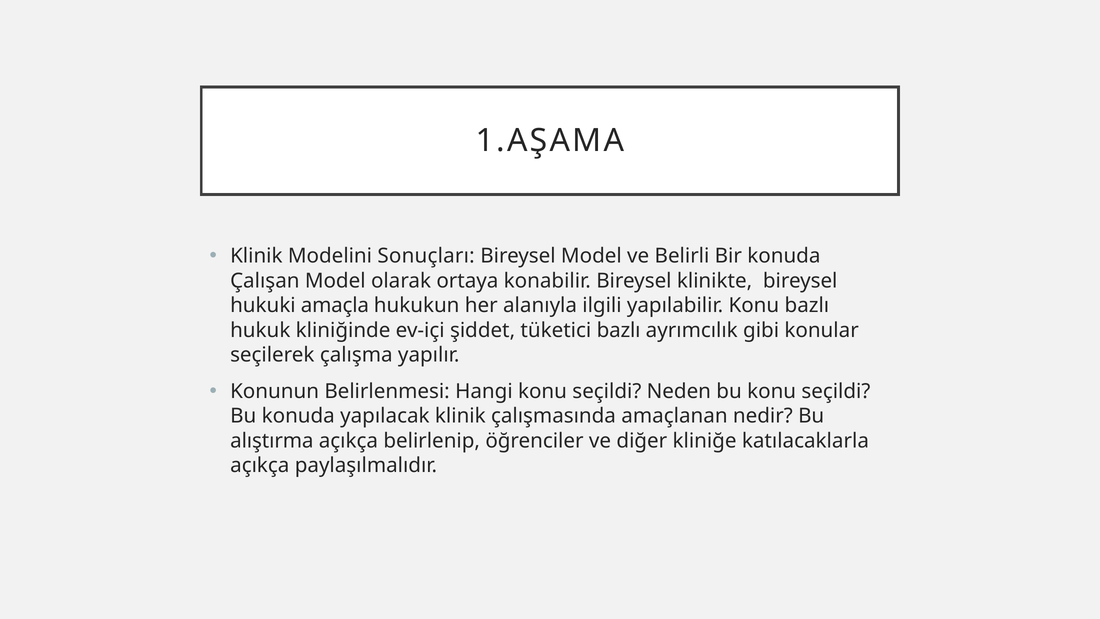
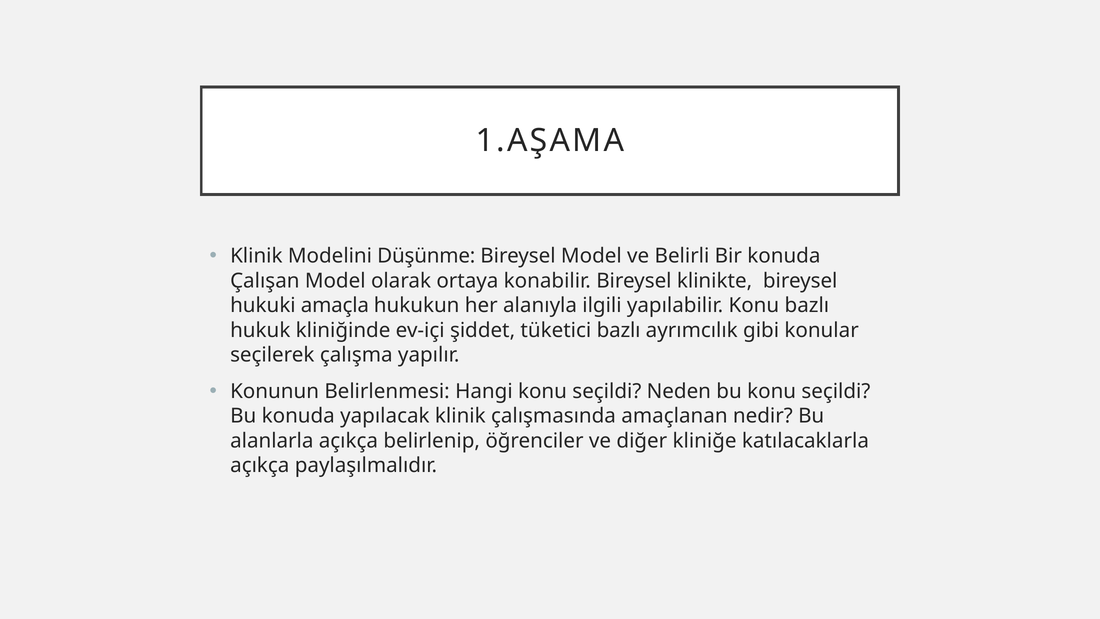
Sonuçları: Sonuçları -> Düşünme
alıştırma: alıştırma -> alanlarla
